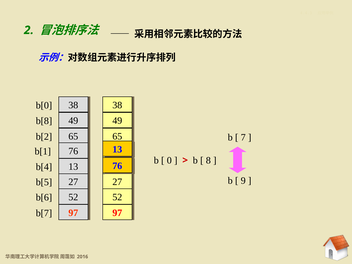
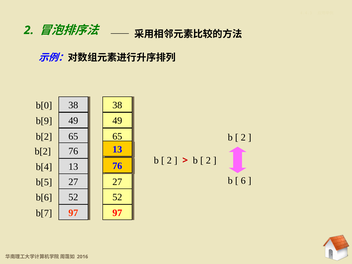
b[8: b[8 -> b[9
7 at (243, 137): 7 -> 2
b[1 at (43, 151): b[1 -> b[2
0 at (169, 160): 0 -> 2
8 at (208, 160): 8 -> 2
9: 9 -> 6
